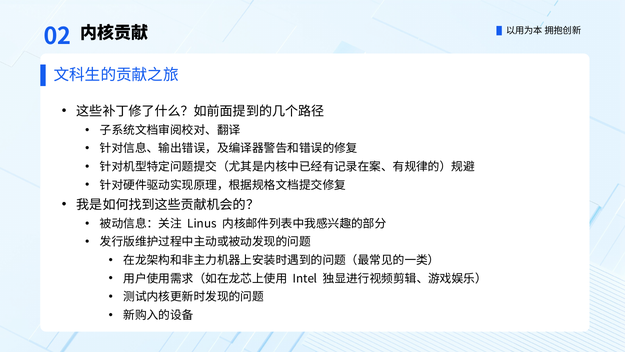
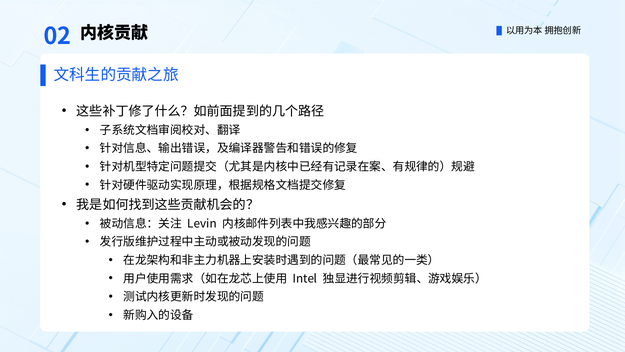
Linus: Linus -> Levin
